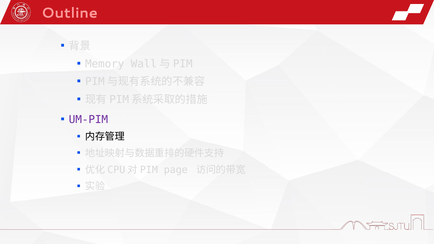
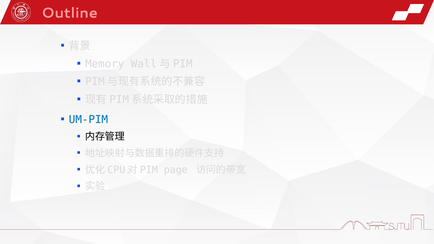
UM-PIM colour: purple -> blue
